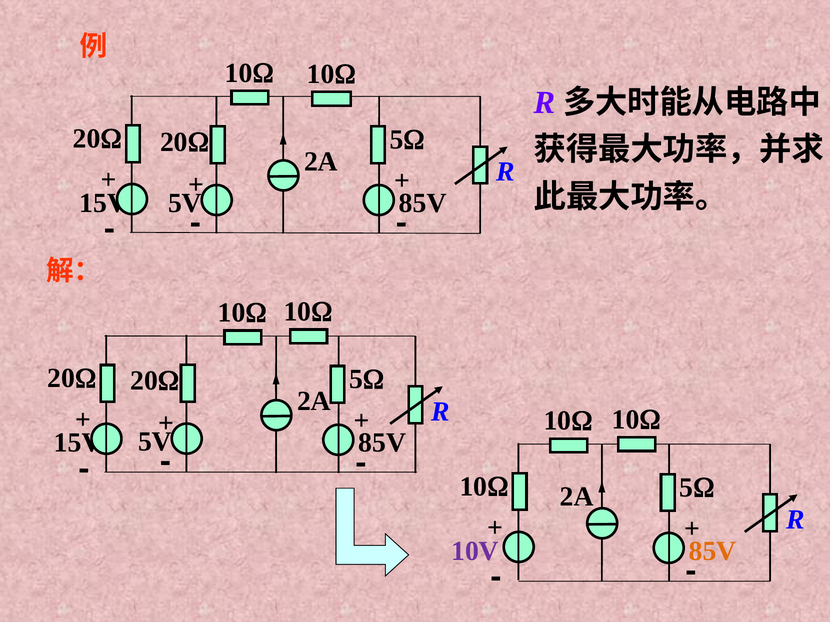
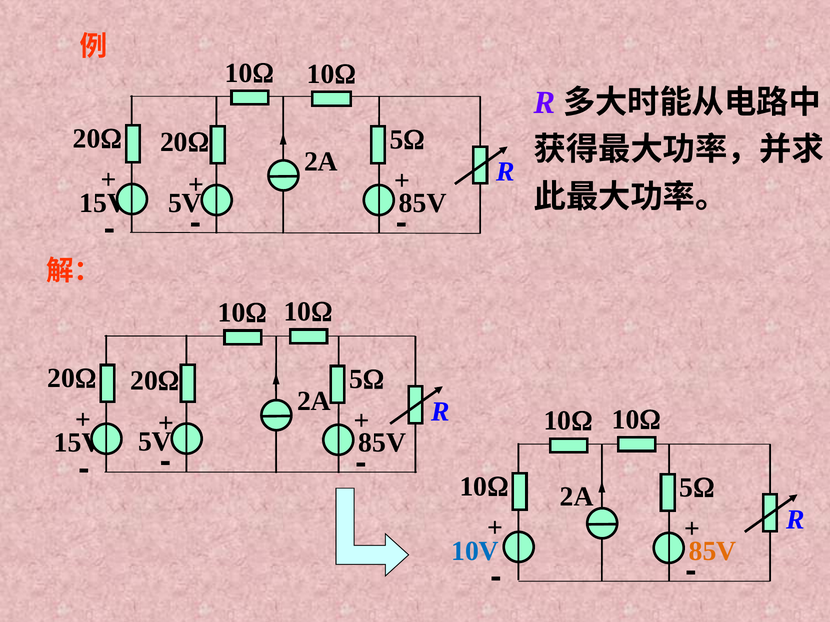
10V colour: purple -> blue
